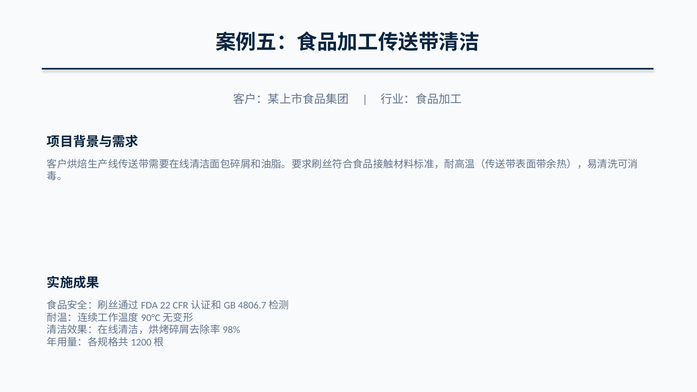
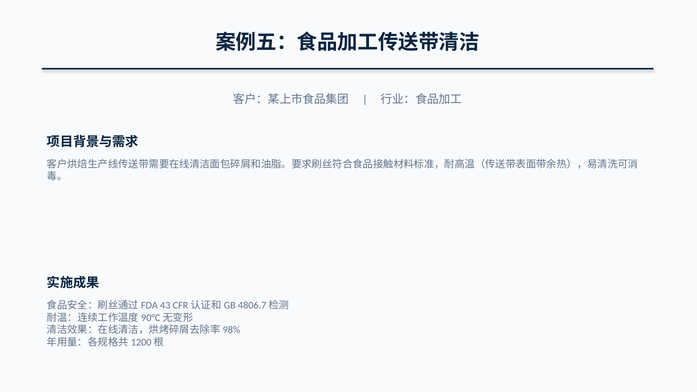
22: 22 -> 43
